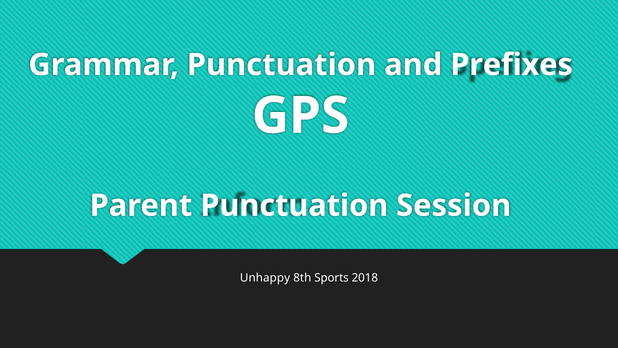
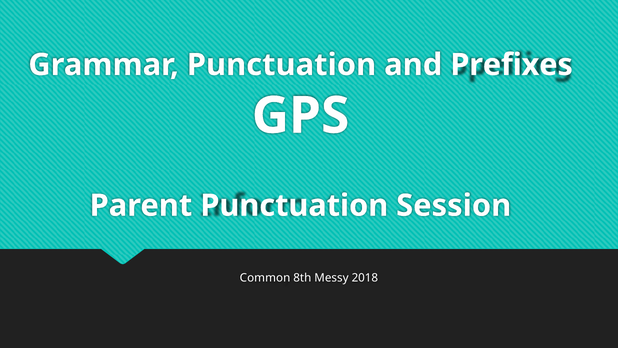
Unhappy: Unhappy -> Common
Sports: Sports -> Messy
